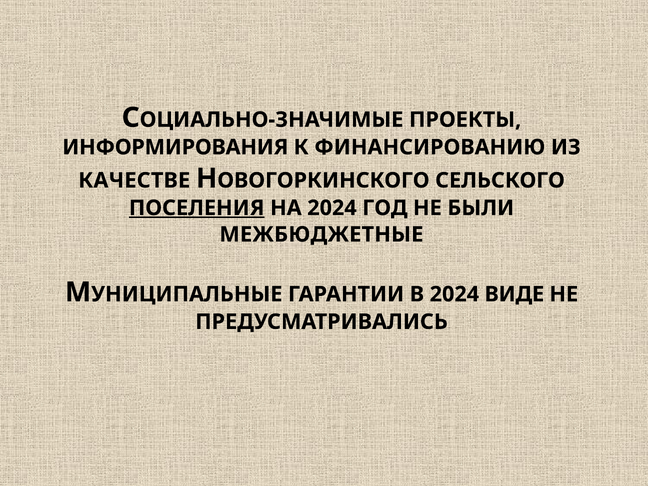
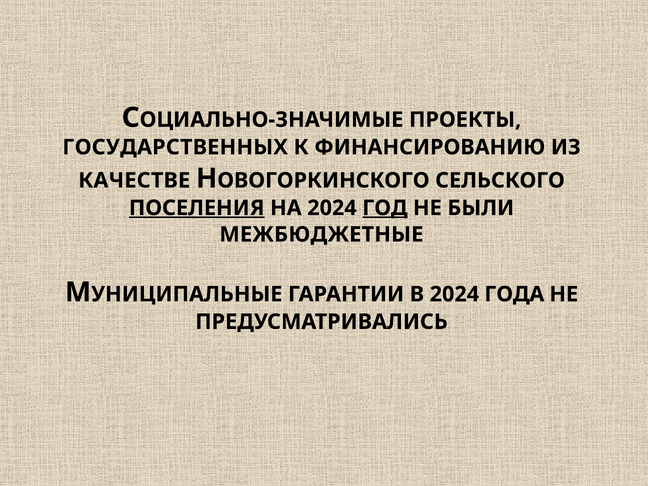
ИНФОРМИРОВАНИЯ: ИНФОРМИРОВАНИЯ -> ГОСУДАРСТВЕННЫХ
ГОД underline: none -> present
ВИДЕ: ВИДЕ -> ГОДА
